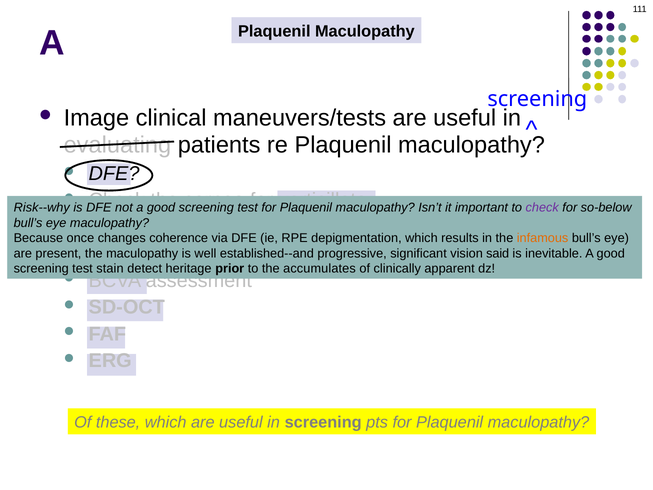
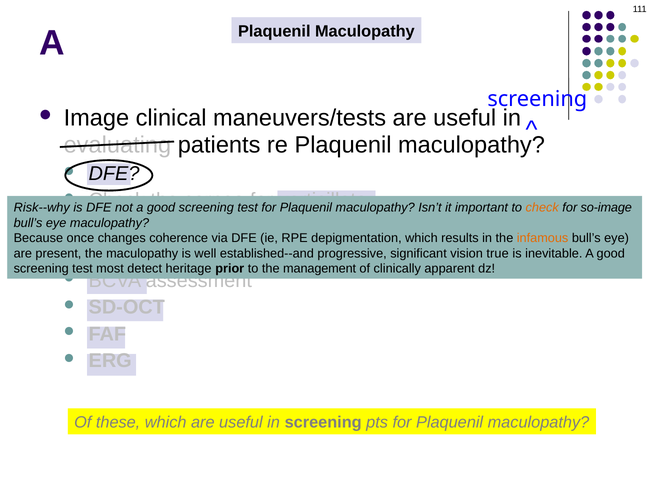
check at (542, 208) colour: purple -> orange
so-below: so-below -> so-image
said: said -> true
stain: stain -> most
accumulates: accumulates -> management
